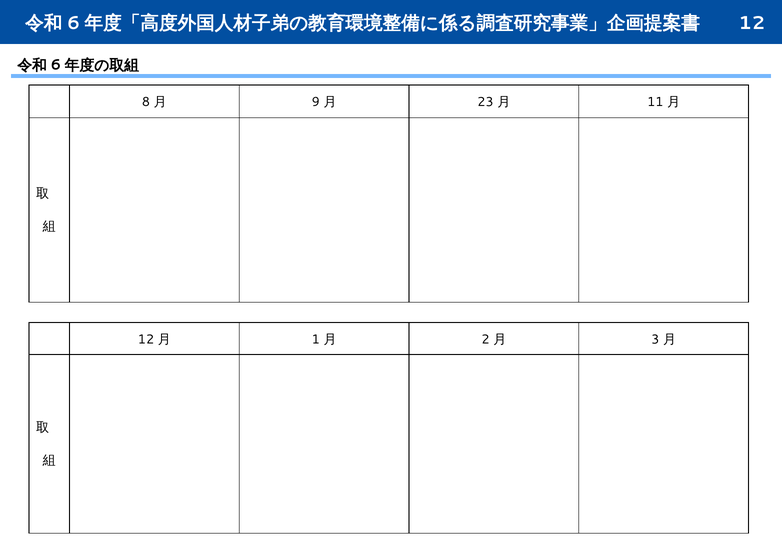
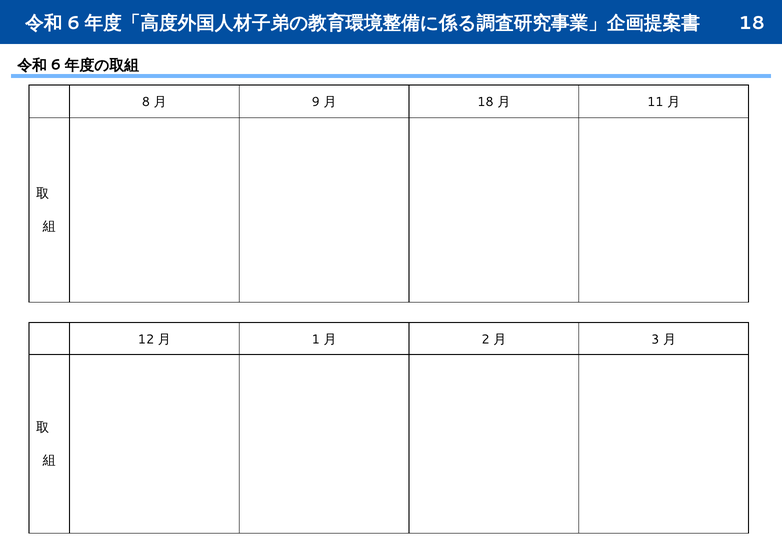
12 at (752, 23): 12 -> 18
23 at (485, 102): 23 -> 18
